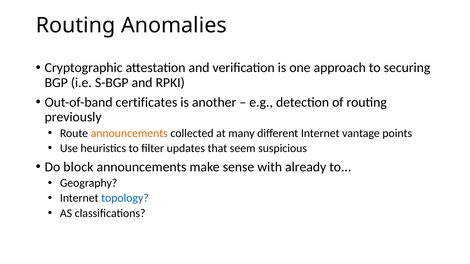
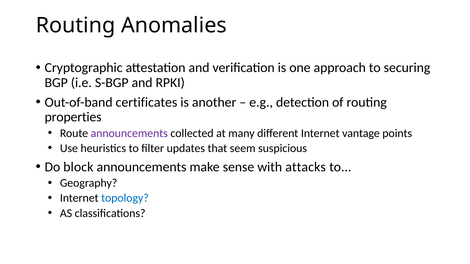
previously: previously -> properties
announcements at (129, 133) colour: orange -> purple
already: already -> attacks
